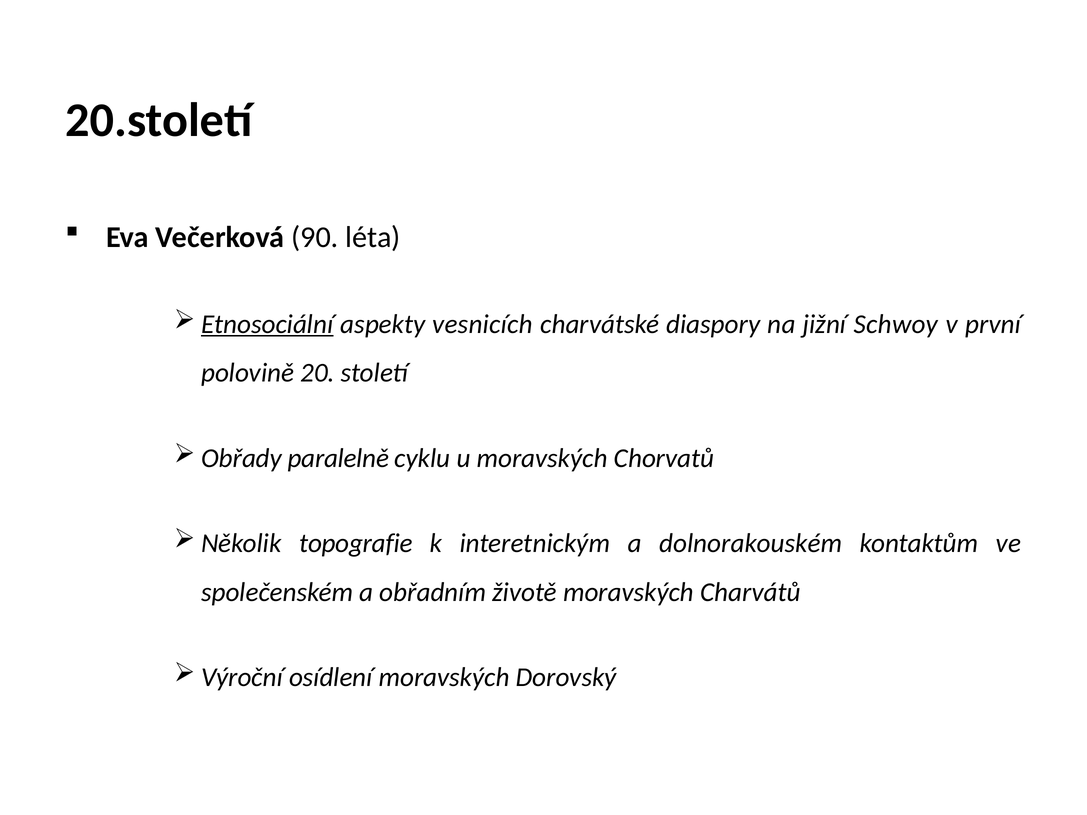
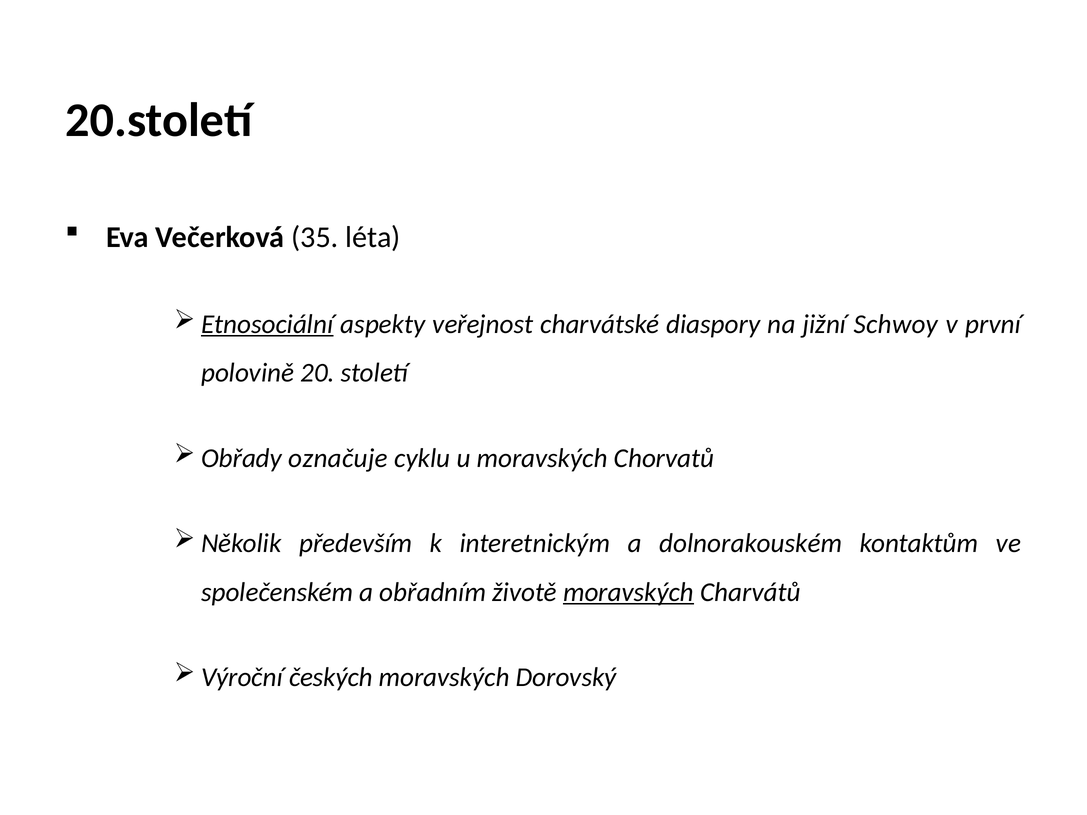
90: 90 -> 35
vesnicích: vesnicích -> veřejnost
paralelně: paralelně -> označuje
topografie: topografie -> především
moravských at (629, 592) underline: none -> present
osídlení: osídlení -> českých
